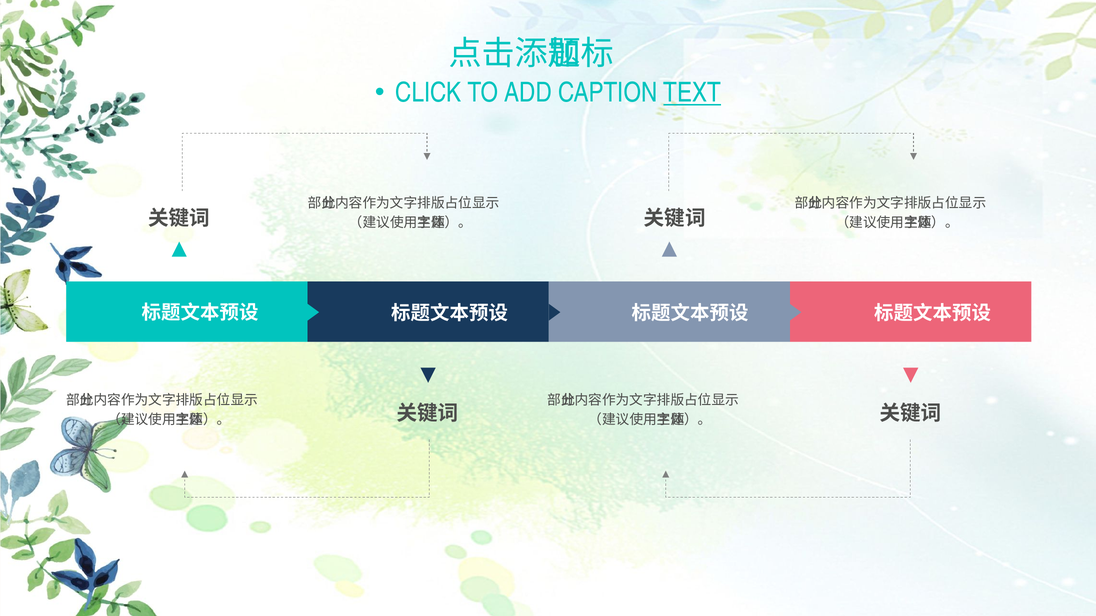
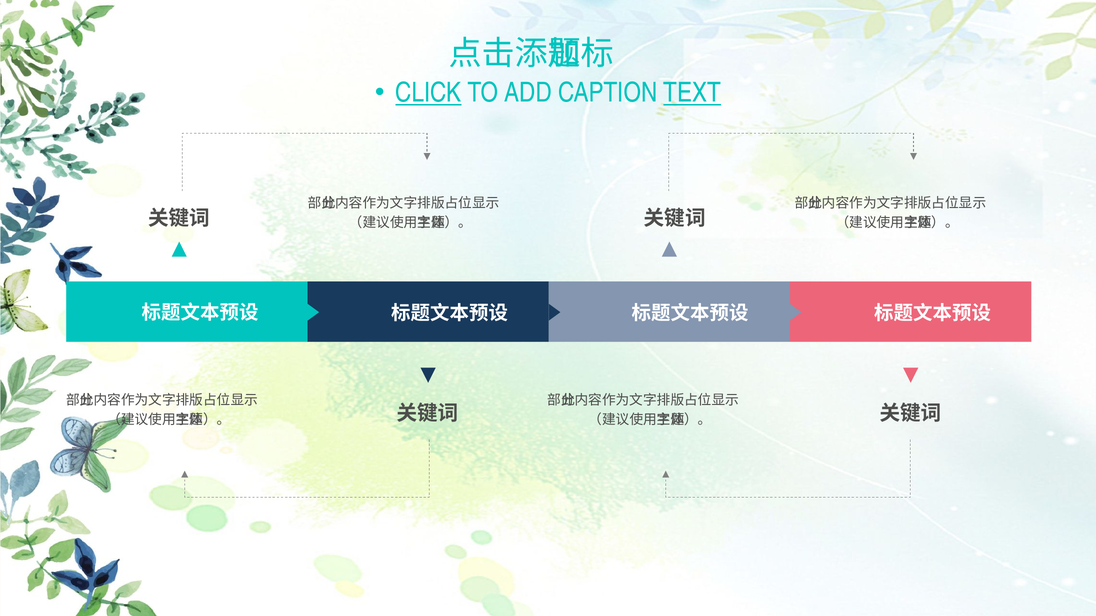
CLICK underline: none -> present
